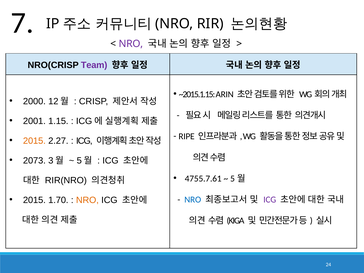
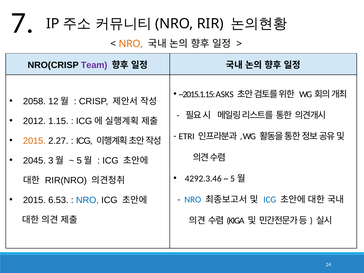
NRO at (131, 44) colour: purple -> orange
ARIN: ARIN -> ASKS
2000: 2000 -> 2058
2001: 2001 -> 2012
RIPE: RIPE -> ETRI
2073: 2073 -> 2045
4755.7.61: 4755.7.61 -> 4292.3.46
1.70: 1.70 -> 6.53
NRO at (87, 200) colour: orange -> blue
ICG at (270, 200) colour: purple -> blue
